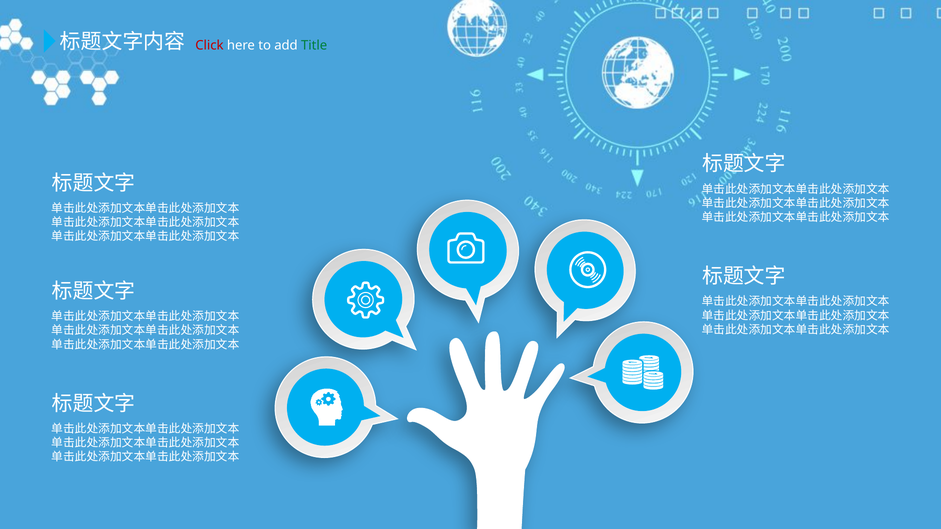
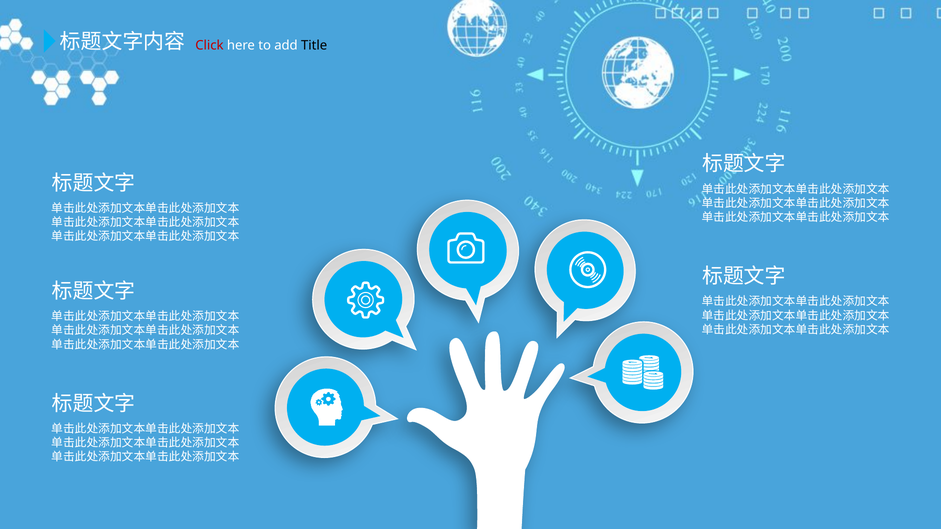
Title colour: green -> black
